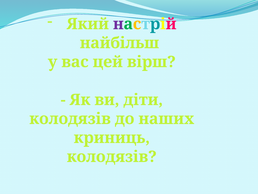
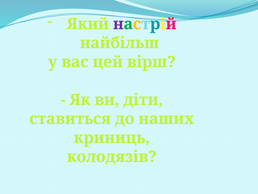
колодязів at (70, 119): колодязів -> ставиться
